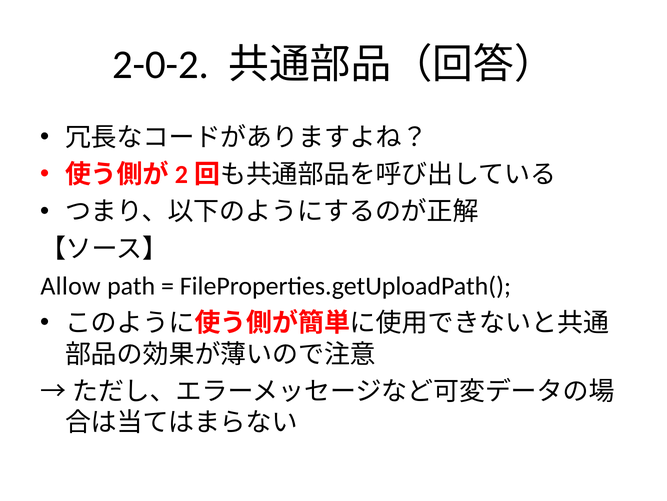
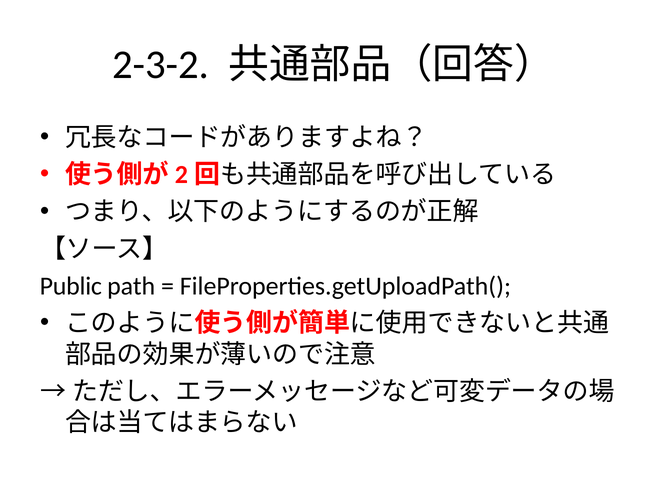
2-0-2: 2-0-2 -> 2-3-2
Allow: Allow -> Public
